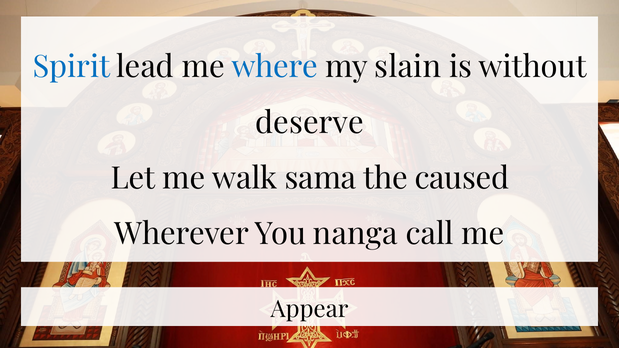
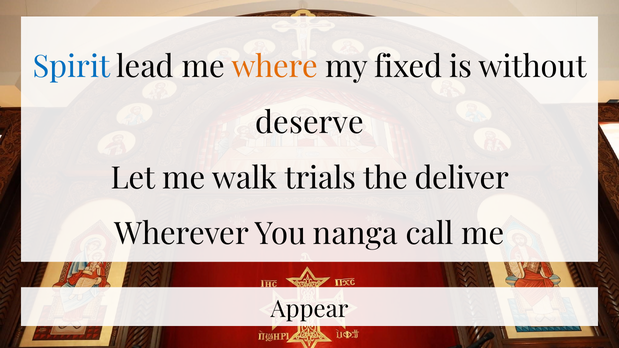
where colour: blue -> orange
slain: slain -> fixed
sama: sama -> trials
caused: caused -> deliver
